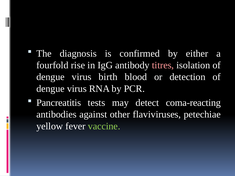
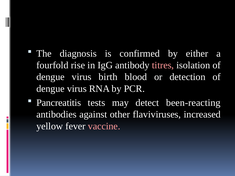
coma-reacting: coma-reacting -> been-reacting
petechiae: petechiae -> increased
vaccine colour: light green -> pink
